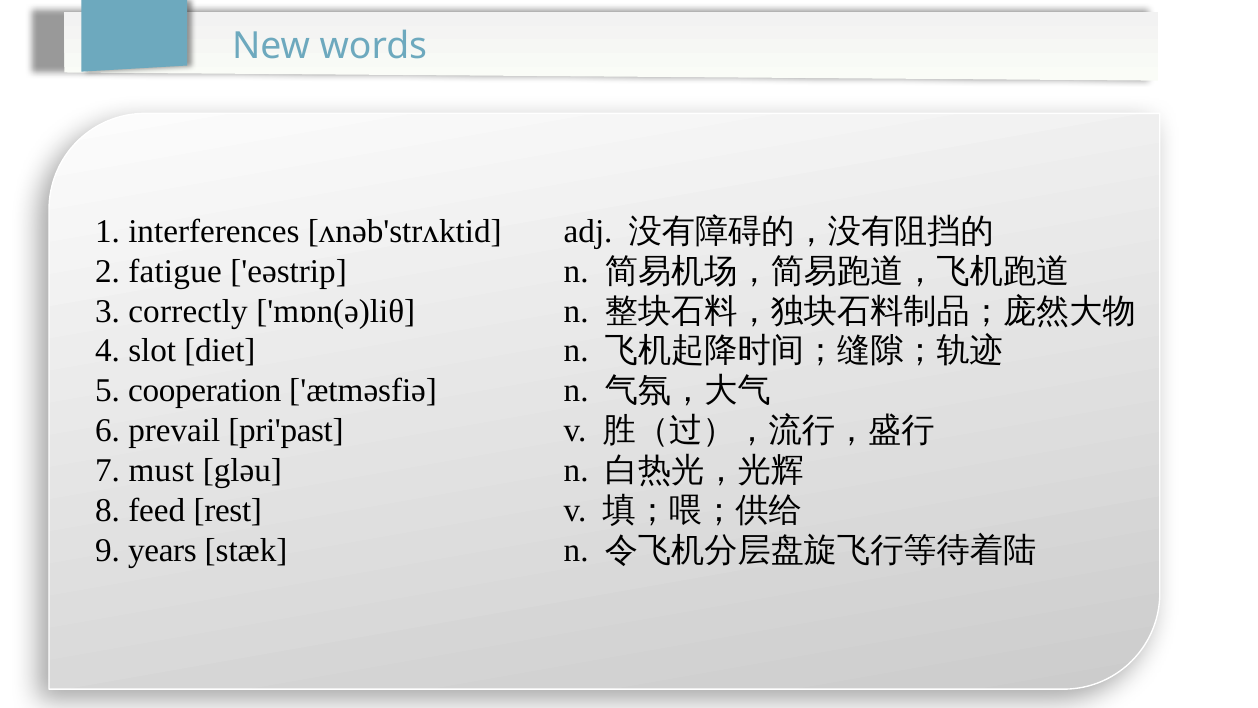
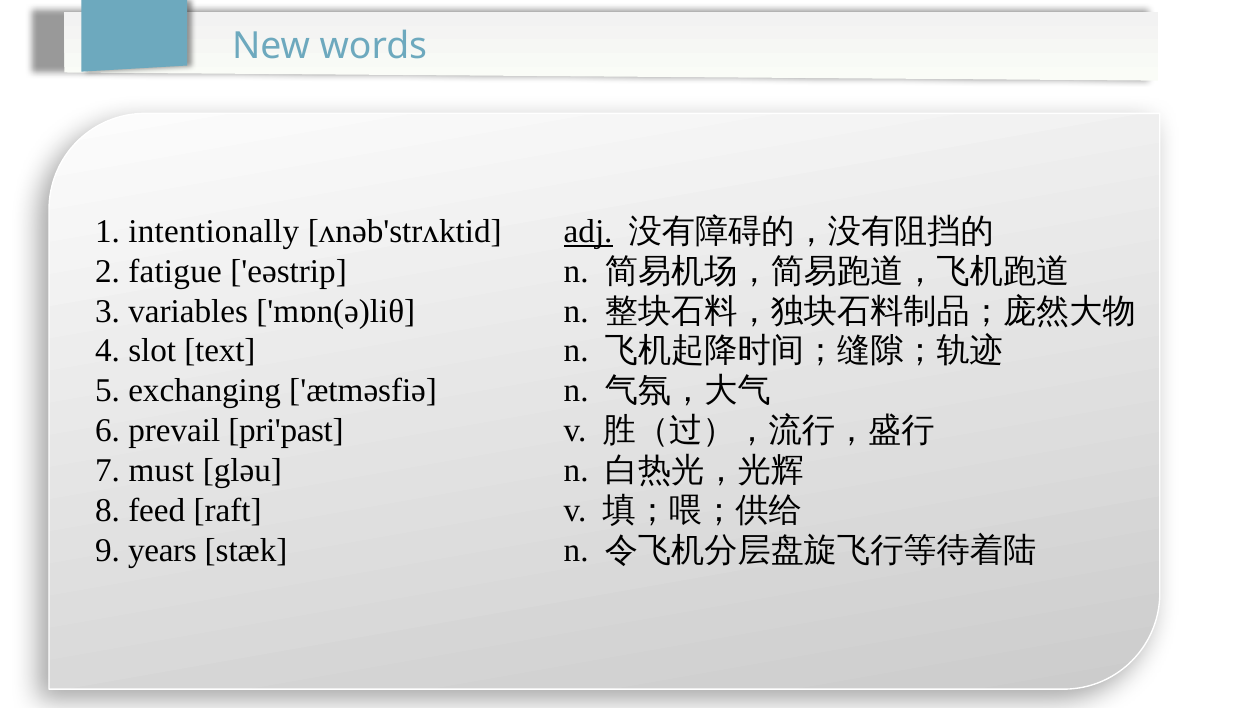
interferences: interferences -> intentionally
adj underline: none -> present
correctly: correctly -> variables
diet: diet -> text
cooperation: cooperation -> exchanging
rest: rest -> raft
